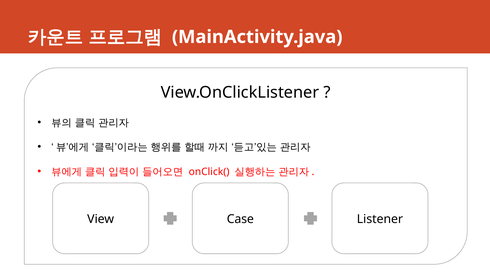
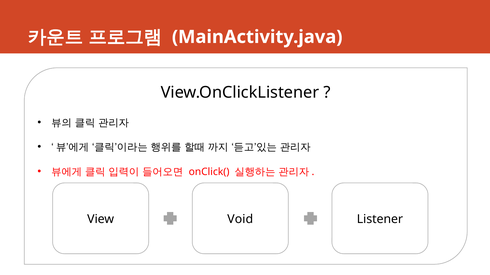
Case: Case -> Void
